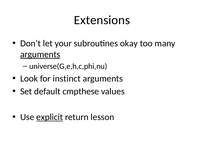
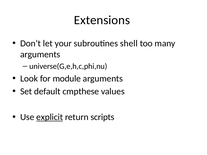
okay: okay -> shell
arguments at (40, 54) underline: present -> none
instinct: instinct -> module
lesson: lesson -> scripts
